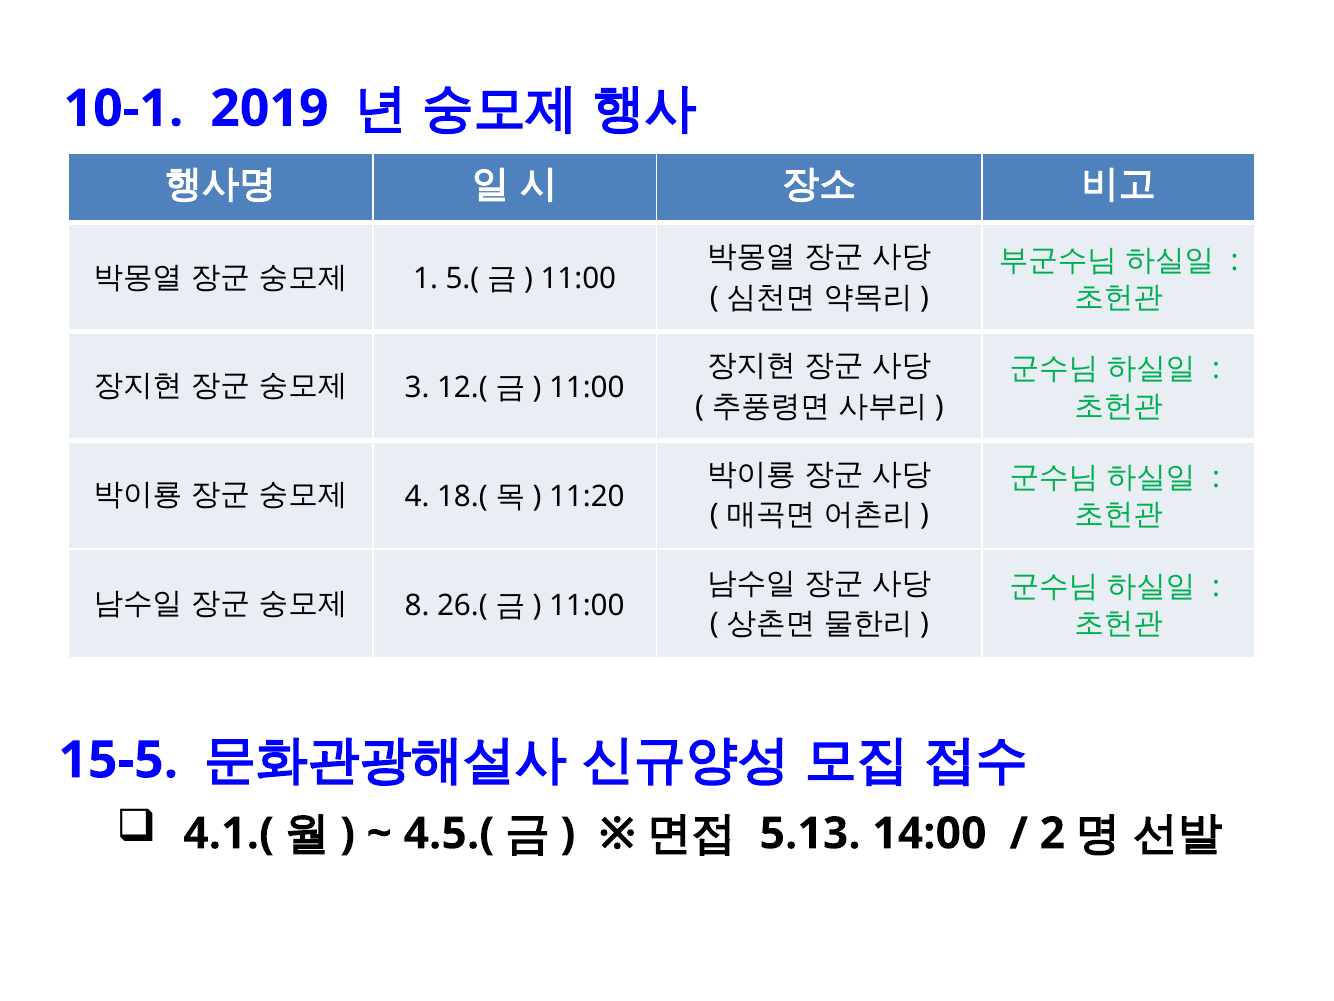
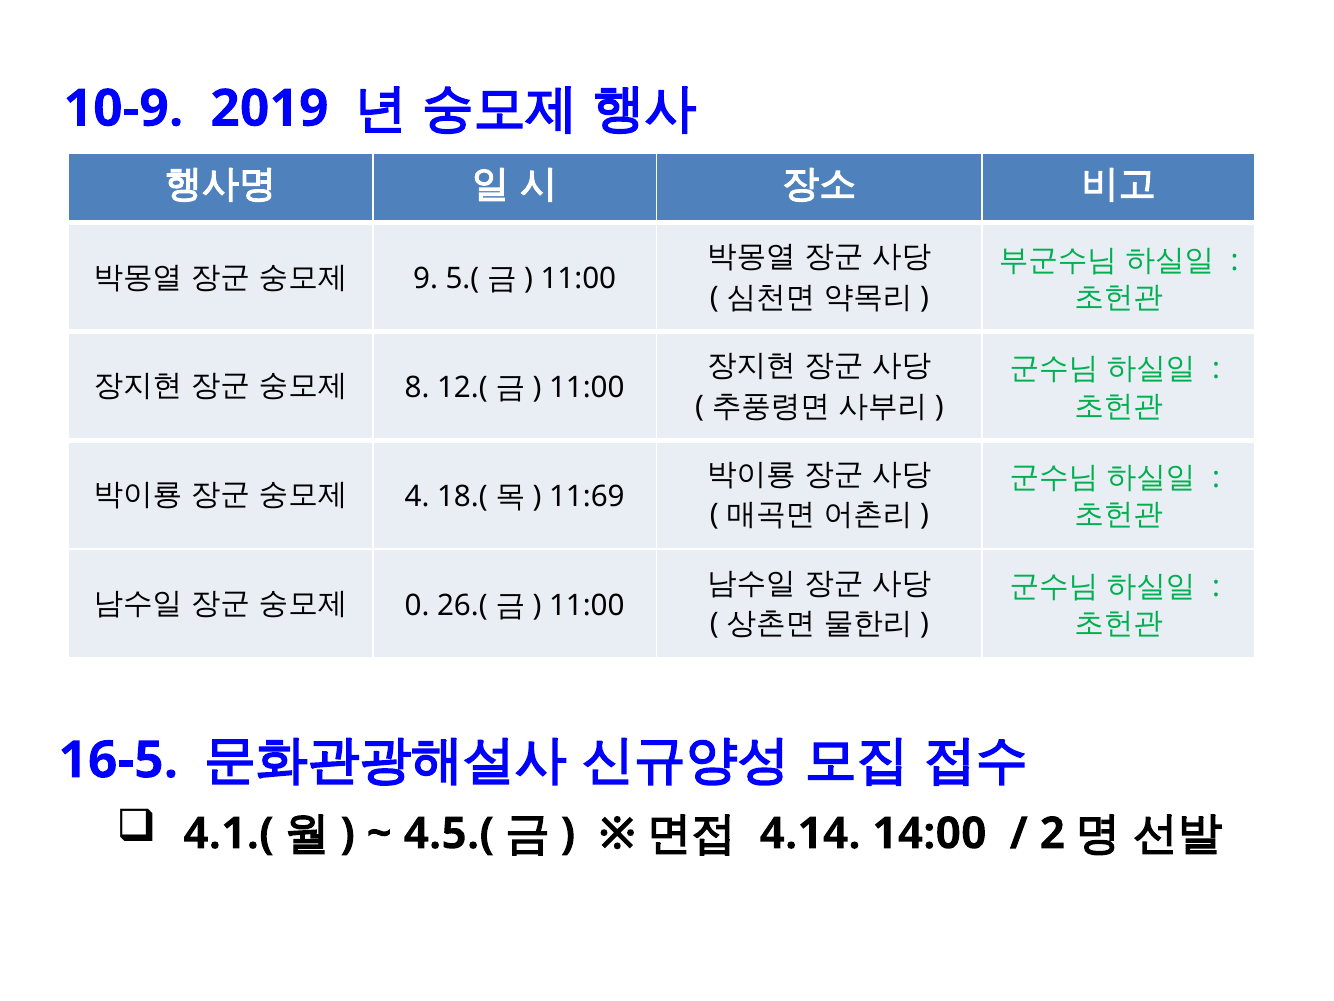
10-1: 10-1 -> 10-9
1: 1 -> 9
3: 3 -> 8
11:20: 11:20 -> 11:69
8: 8 -> 0
15-5: 15-5 -> 16-5
5.13: 5.13 -> 4.14
